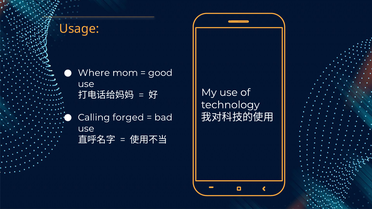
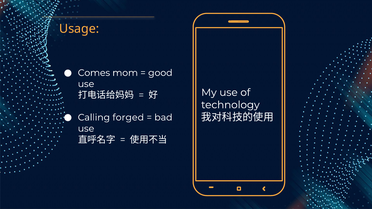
Where: Where -> Comes
